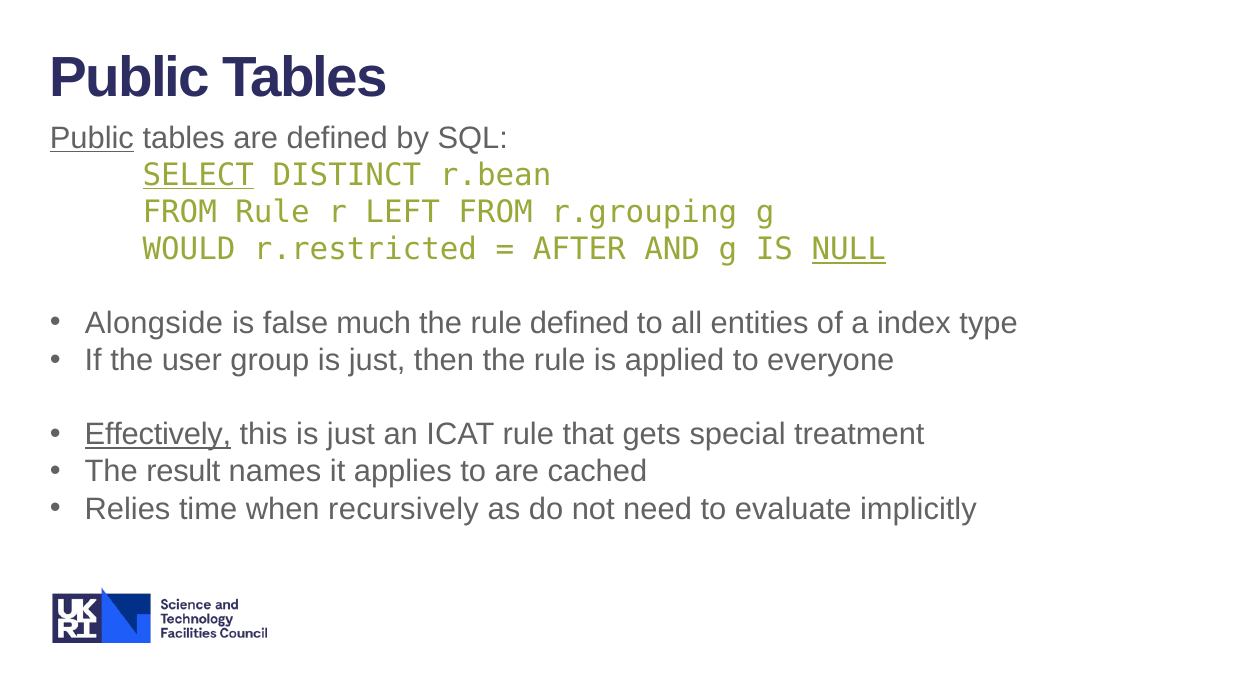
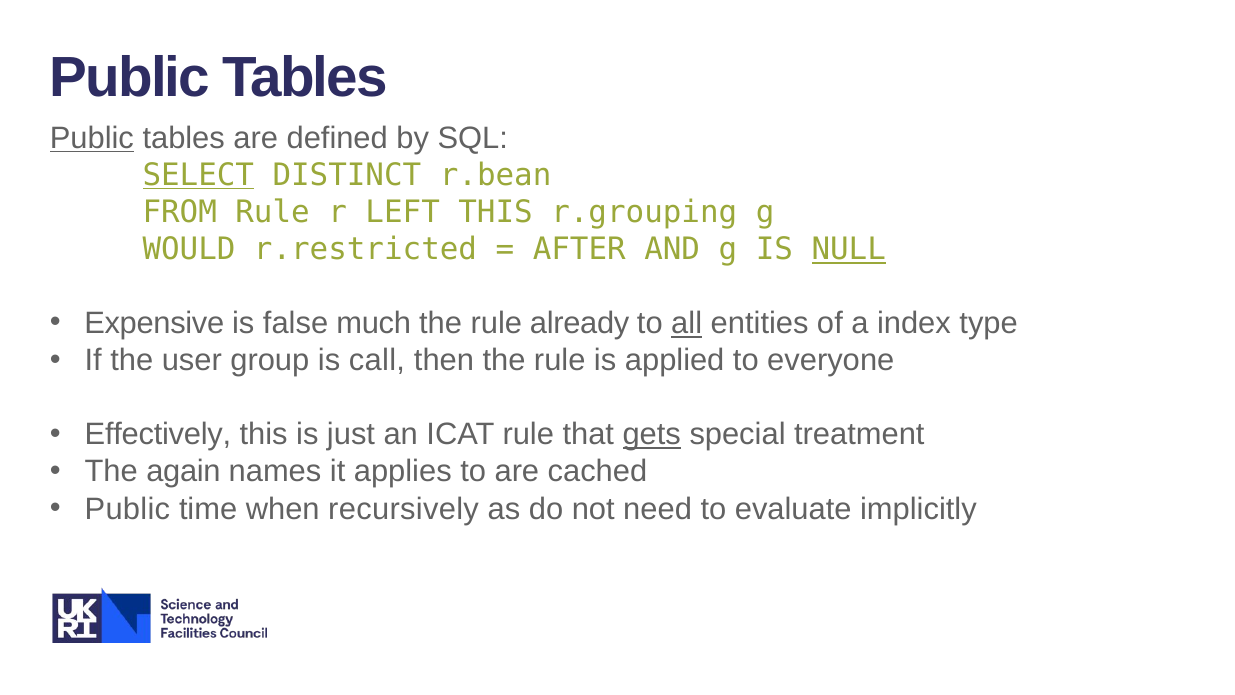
LEFT FROM: FROM -> THIS
Alongside: Alongside -> Expensive
rule defined: defined -> already
all underline: none -> present
group is just: just -> call
Effectively underline: present -> none
gets underline: none -> present
result: result -> again
Relies at (128, 509): Relies -> Public
